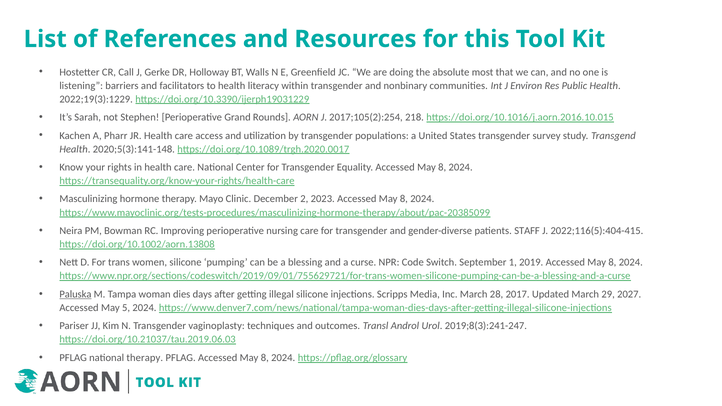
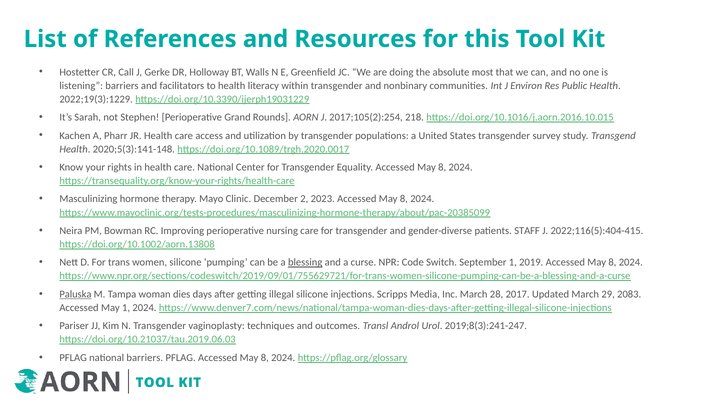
blessing underline: none -> present
2027: 2027 -> 2083
May 5: 5 -> 1
national therapy: therapy -> barriers
